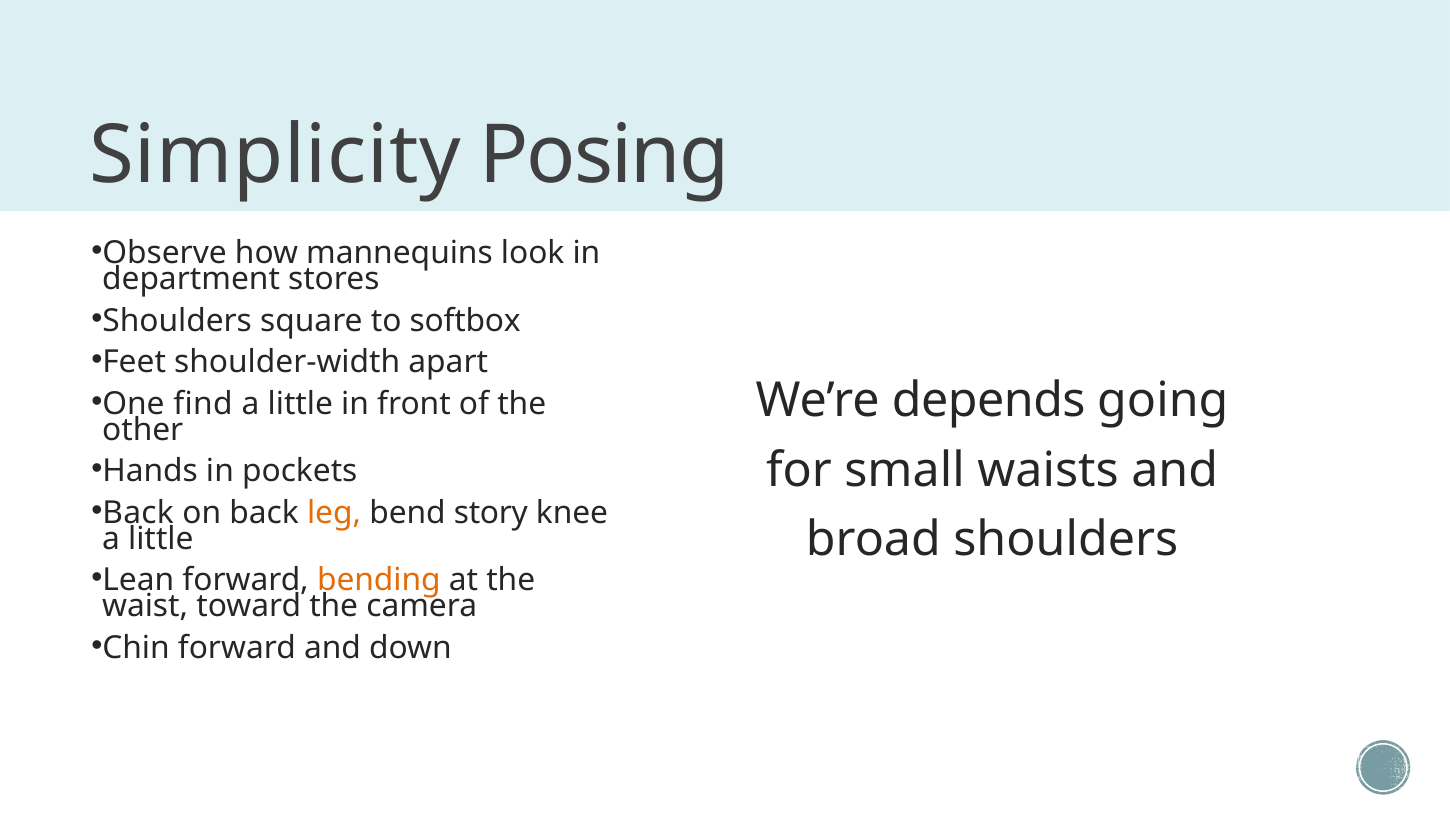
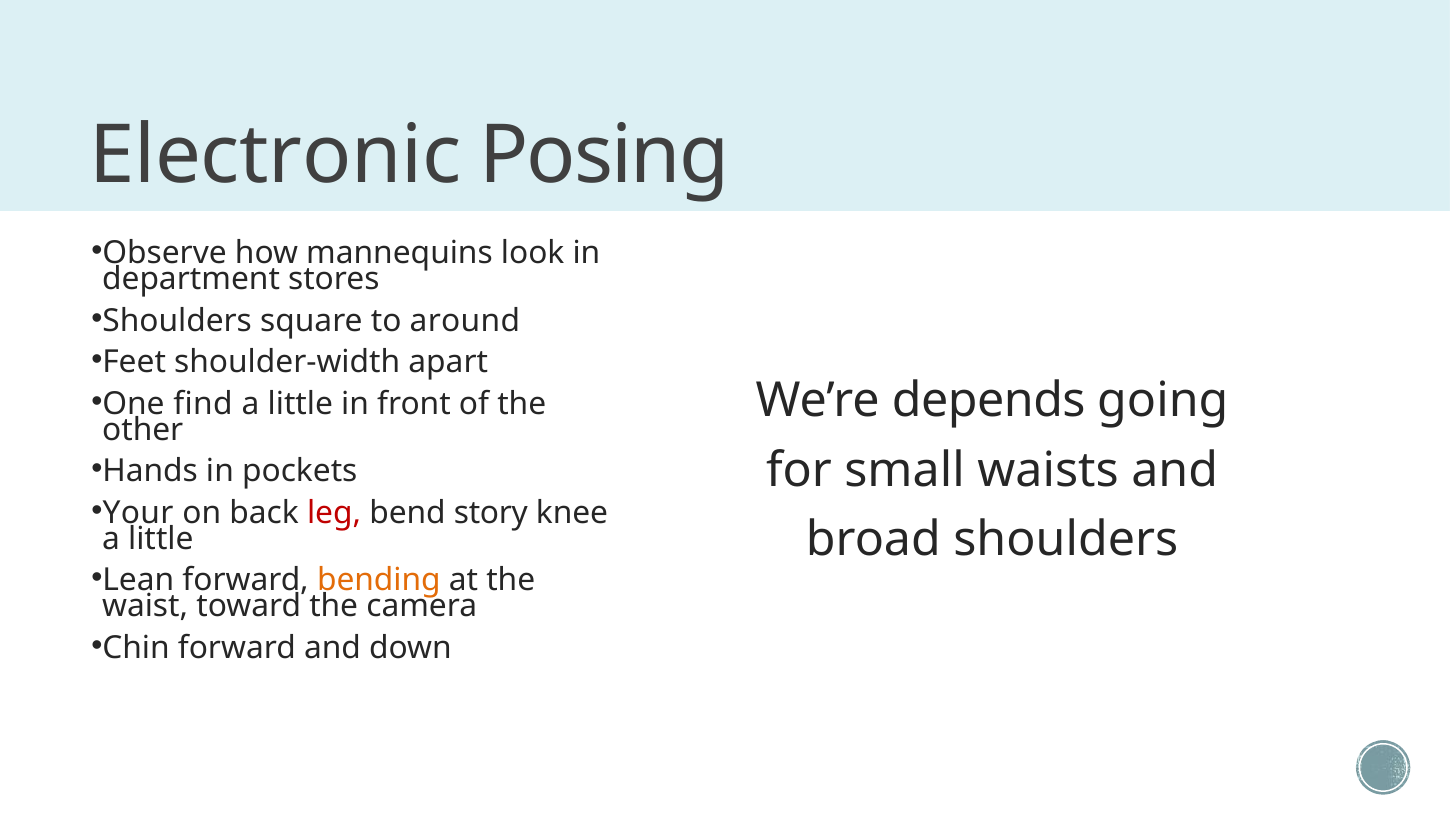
Simplicity: Simplicity -> Electronic
softbox: softbox -> around
Back at (138, 513): Back -> Your
leg colour: orange -> red
